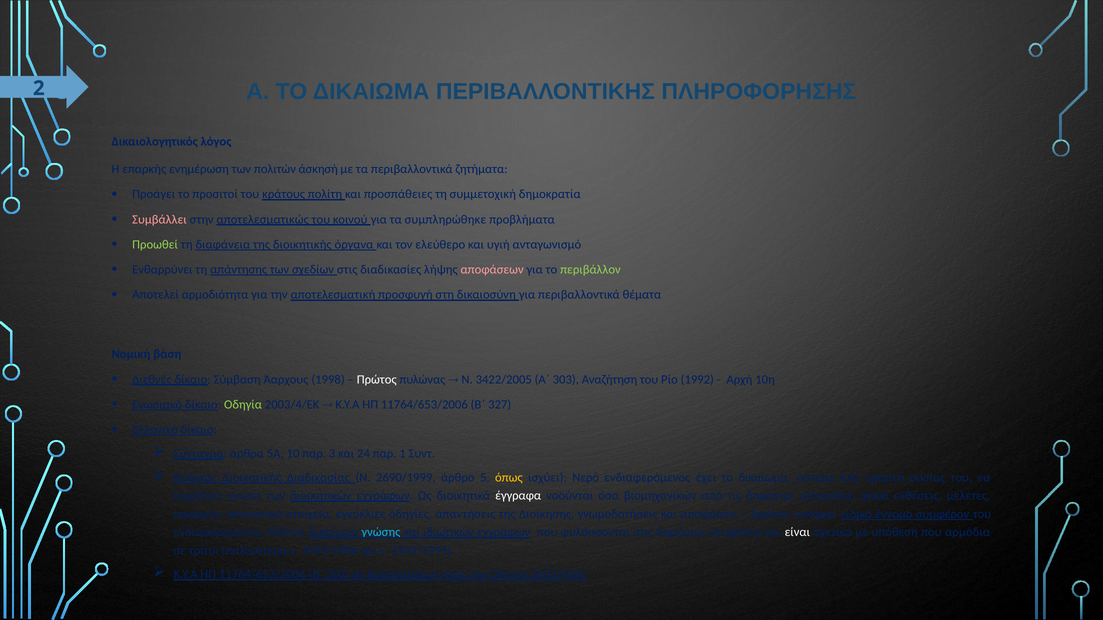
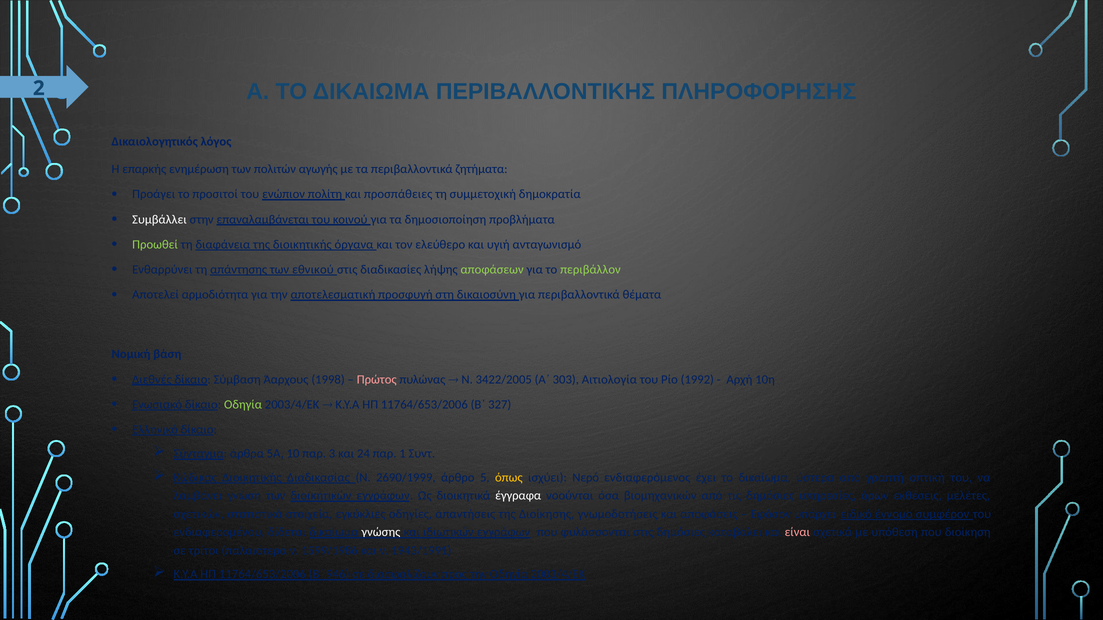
άσκησή: άσκησή -> αγωγής
κράτους: κράτους -> ενώπιον
Συμβάλλει colour: pink -> white
αποτελεσματικώς: αποτελεσματικώς -> επαναλαμβάνεται
συμπληρώθηκε: συμπληρώθηκε -> δημοσιοποίηση
σχεδίων: σχεδίων -> εθνικού
αποφάσεων colour: pink -> light green
Πρώτος colour: white -> pink
Αναζήτηση: Αναζήτηση -> Αιτιολογία
ουσίας: ουσίας -> οπτική
φορά: φορά -> όρων
αφορούν: αφορούν -> σχετικών
γνώσης colour: light blue -> white
είναι colour: white -> pink
αρμόδια: αρμόδια -> διοίκηση
202: 202 -> 946
